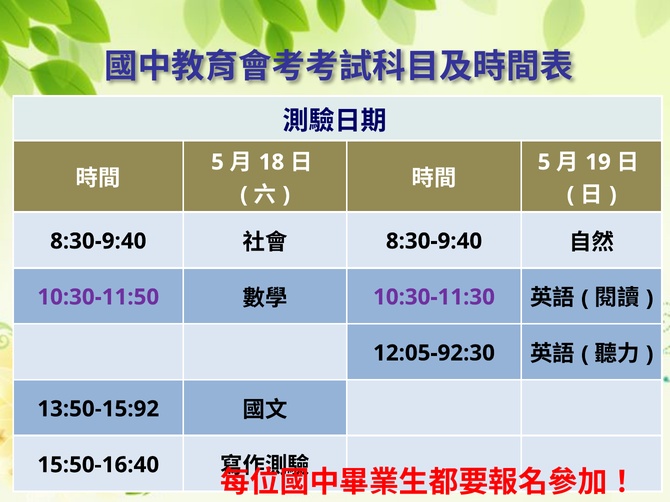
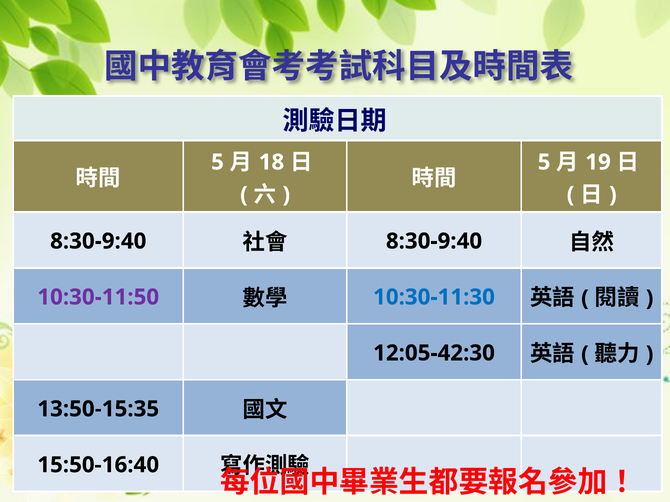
10:30-11:30 colour: purple -> blue
12:05-92:30: 12:05-92:30 -> 12:05-42:30
13:50-15:92: 13:50-15:92 -> 13:50-15:35
